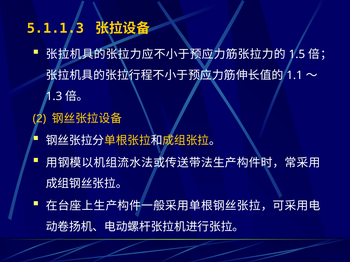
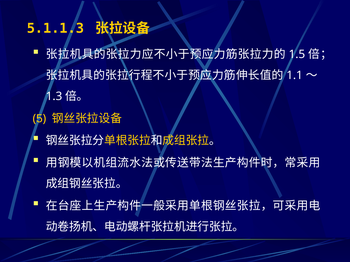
2: 2 -> 5
